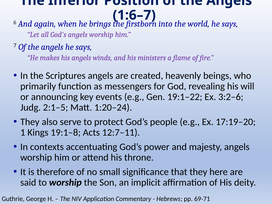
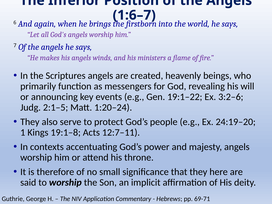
17:19–20: 17:19–20 -> 24:19–20
